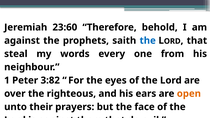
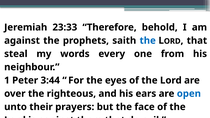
23:60: 23:60 -> 23:33
3:82: 3:82 -> 3:44
open colour: orange -> blue
